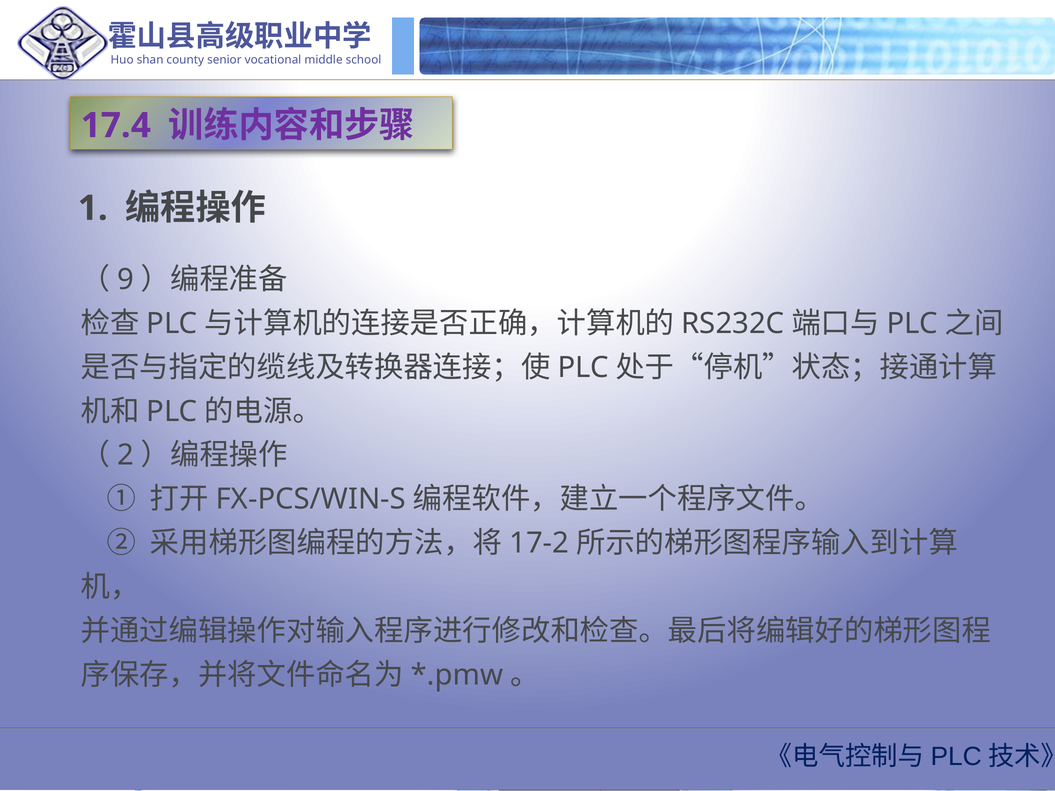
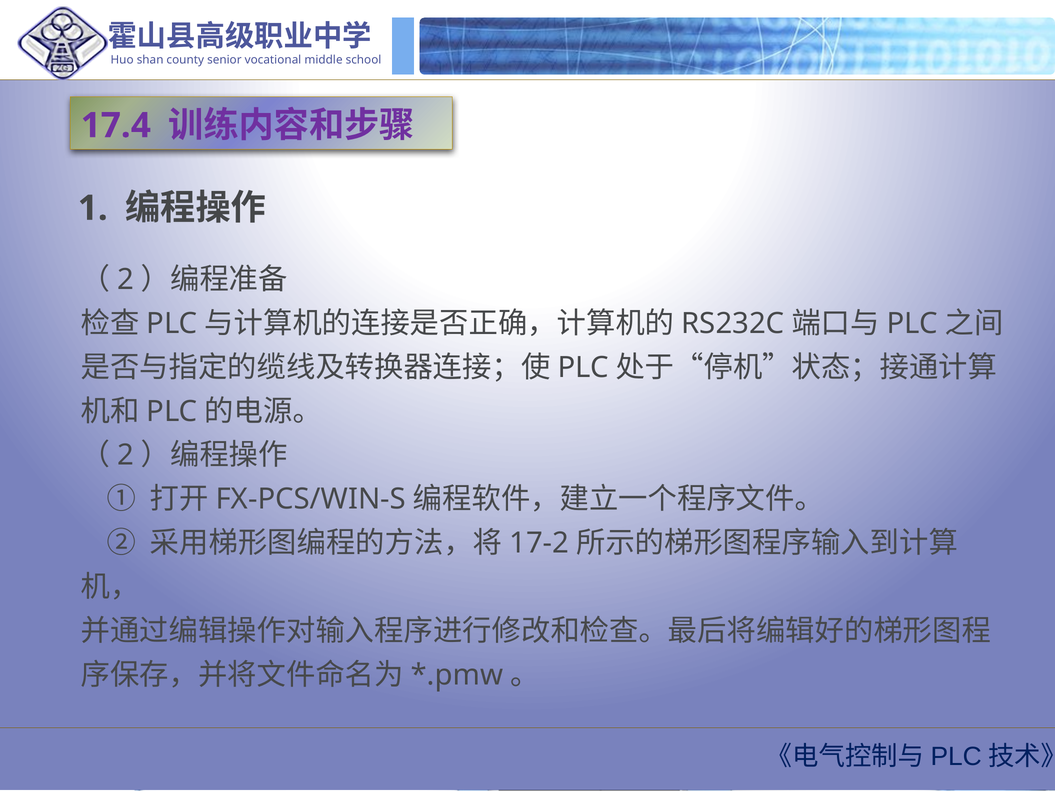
9 at (125, 280): 9 -> 2
